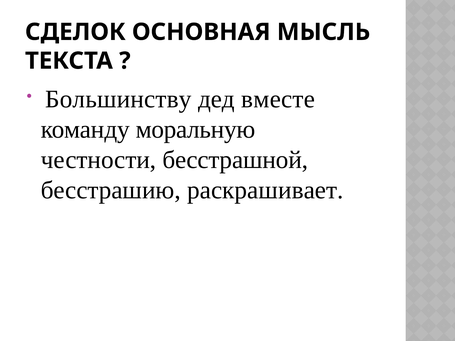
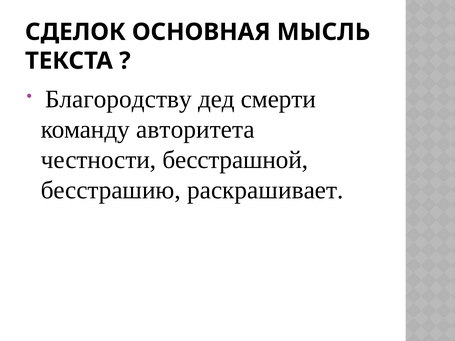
Большинству: Большинству -> Благородству
вместе: вместе -> смерти
моральную: моральную -> авторитета
